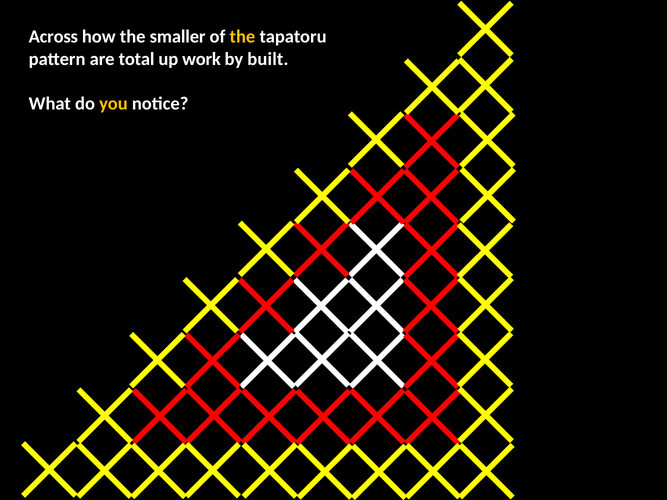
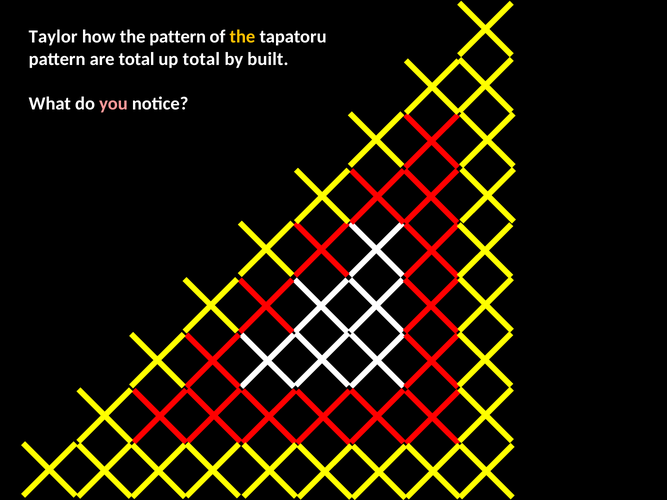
Across: Across -> Taylor
the smaller: smaller -> pattern
up work: work -> total
you colour: yellow -> pink
